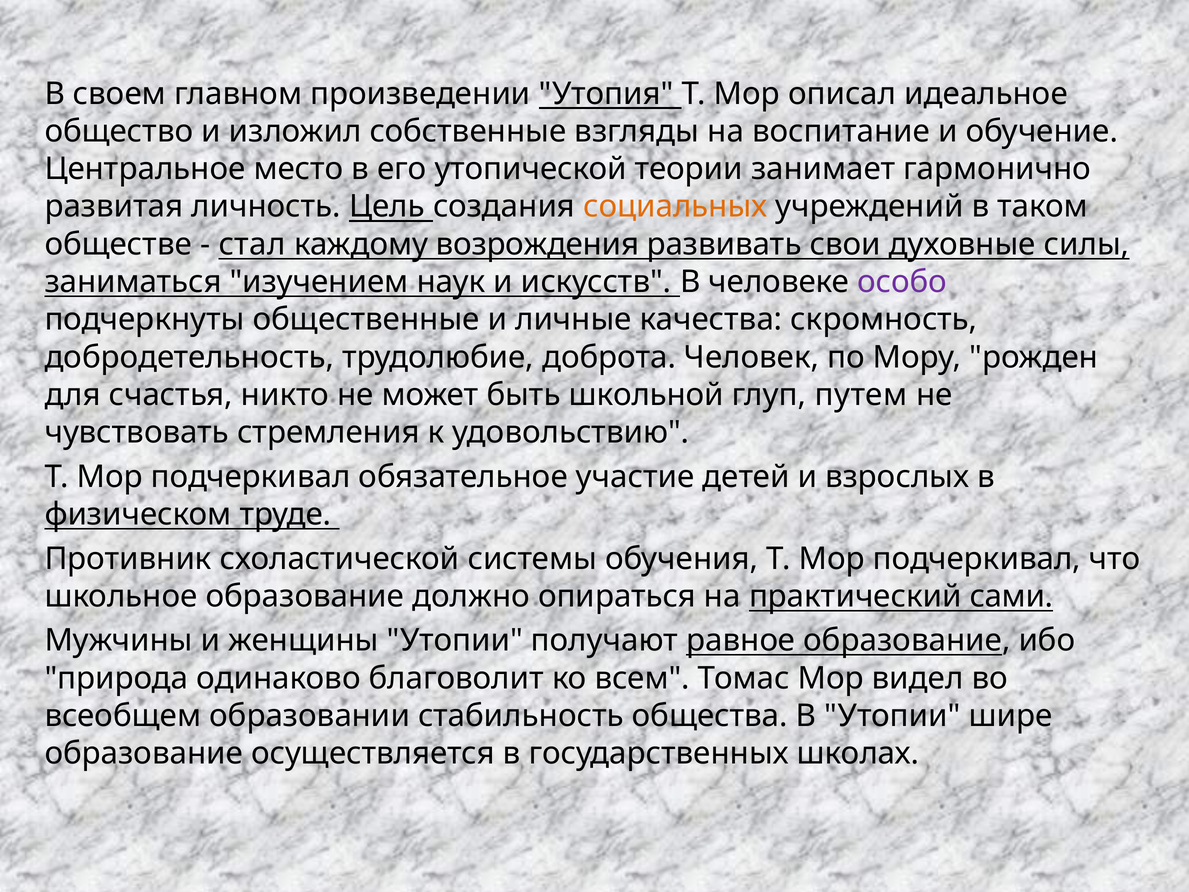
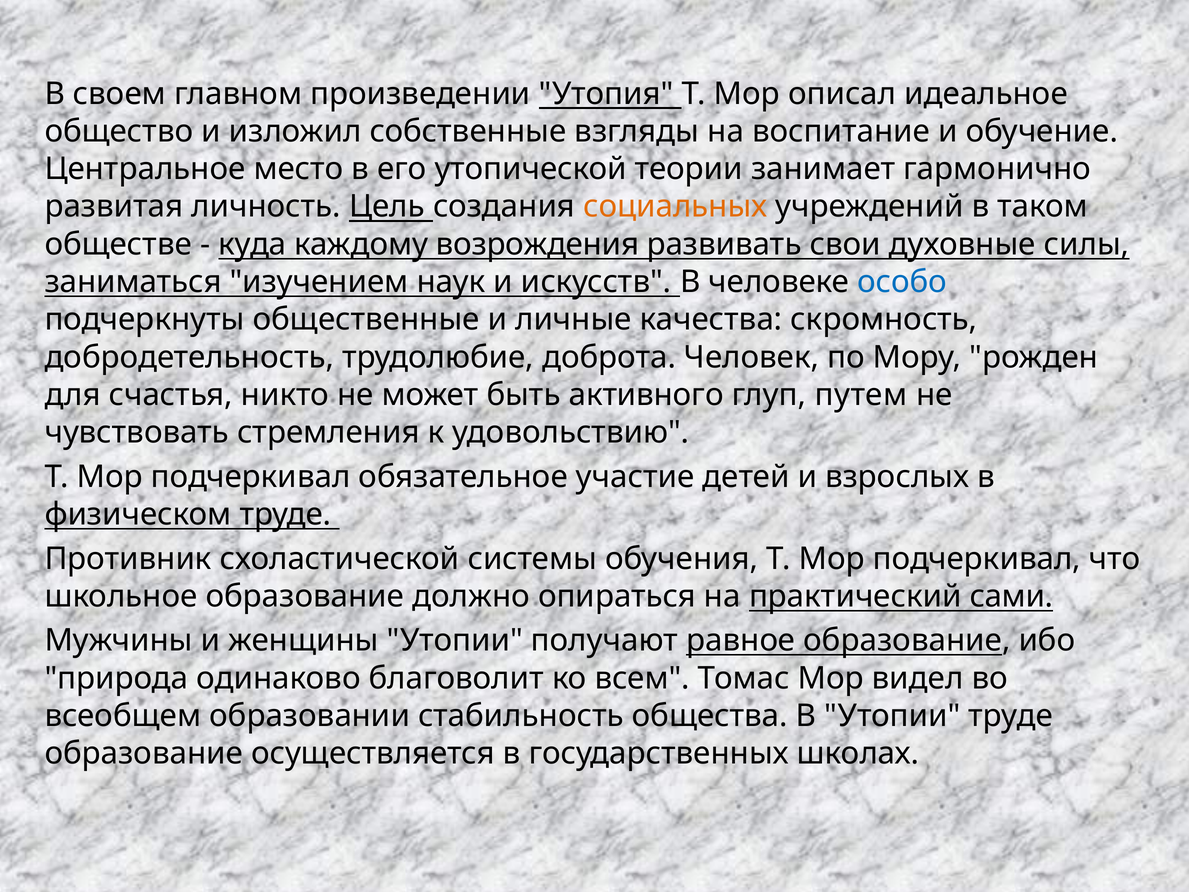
стал: стал -> куда
особо colour: purple -> blue
школьной: школьной -> активного
Утопии шире: шире -> труде
